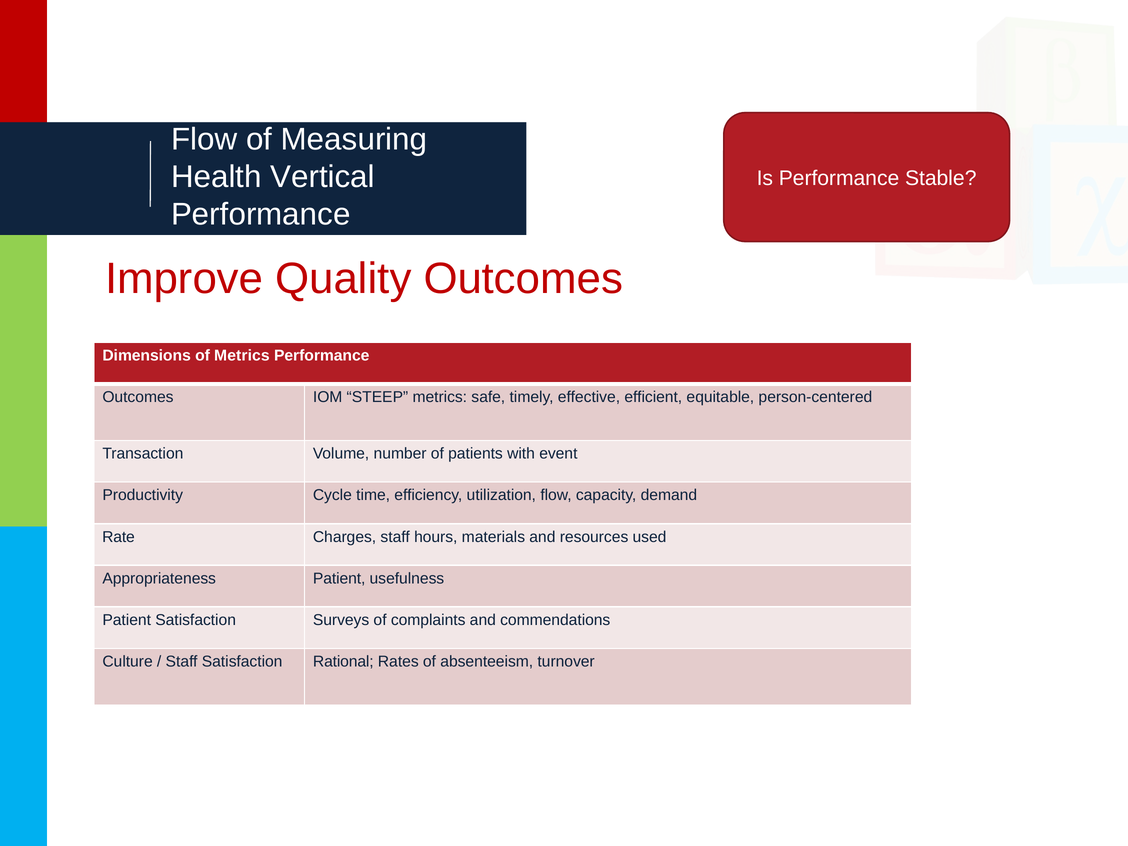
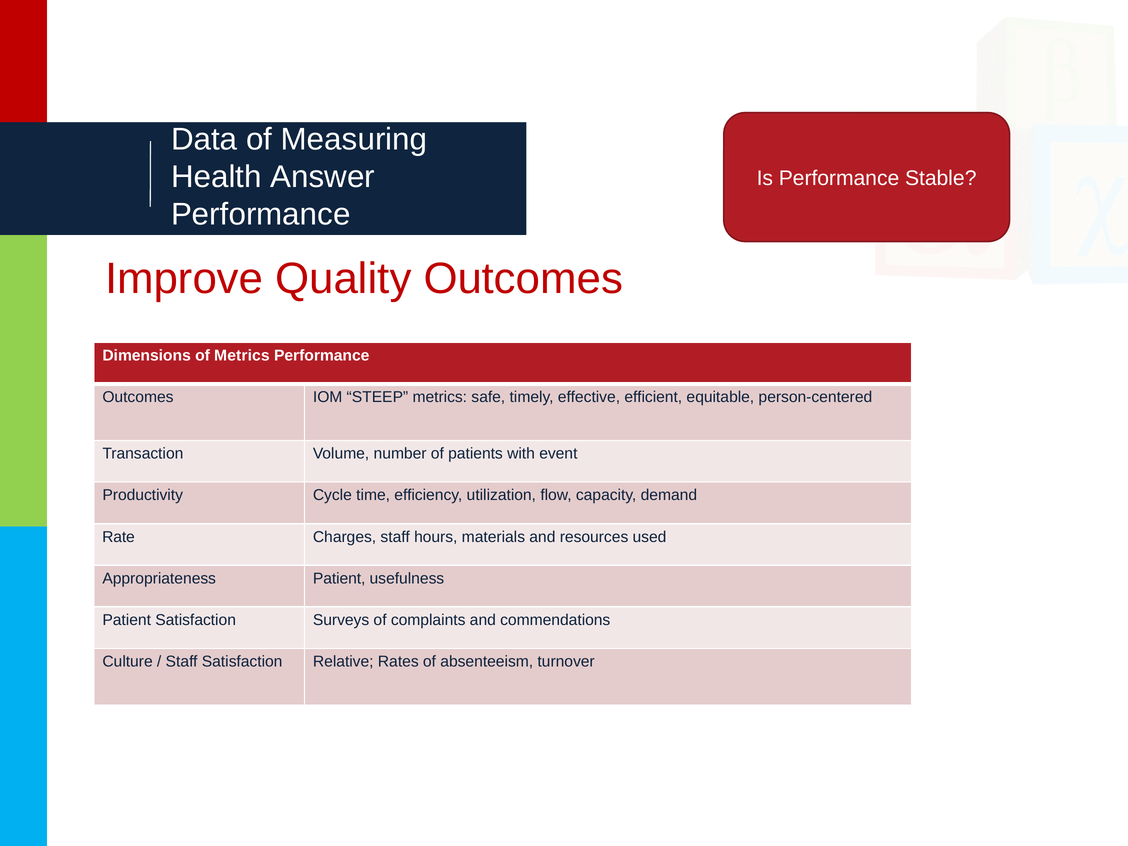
Flow at (204, 139): Flow -> Data
Vertical: Vertical -> Answer
Rational: Rational -> Relative
